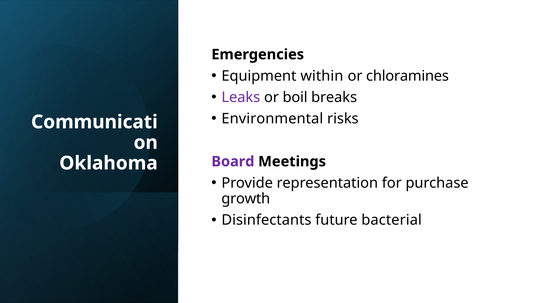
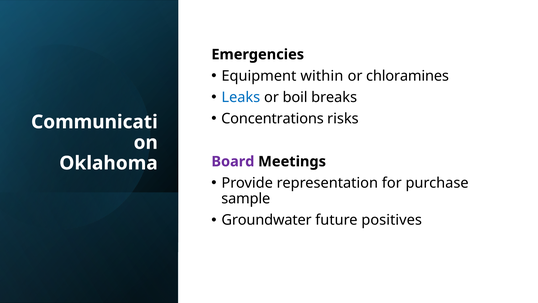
Leaks colour: purple -> blue
Environmental: Environmental -> Concentrations
growth: growth -> sample
Disinfectants: Disinfectants -> Groundwater
bacterial: bacterial -> positives
